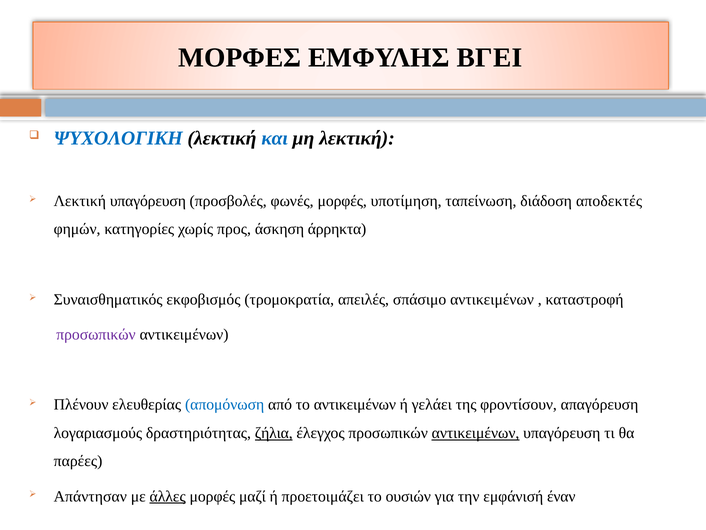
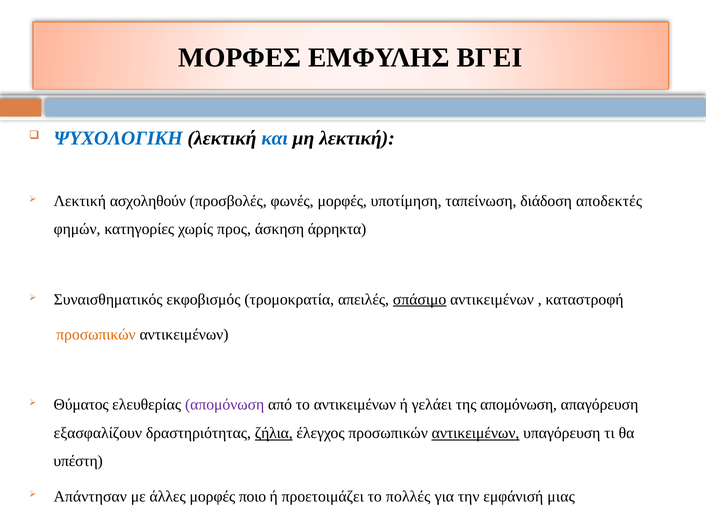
Λεκτική υπαγόρευση: υπαγόρευση -> ασχοληθούν
σπάσιμο underline: none -> present
προσωπικών at (96, 334) colour: purple -> orange
Πλένουν: Πλένουν -> Θύματος
απομόνωση at (225, 404) colour: blue -> purple
της φροντίσουν: φροντίσουν -> απομόνωση
λογαριασμούς: λογαριασμούς -> εξασφαλίζουν
παρέες: παρέες -> υπέστη
άλλες underline: present -> none
μαζί: μαζί -> ποιο
ουσιών: ουσιών -> πολλές
έναν: έναν -> μιας
